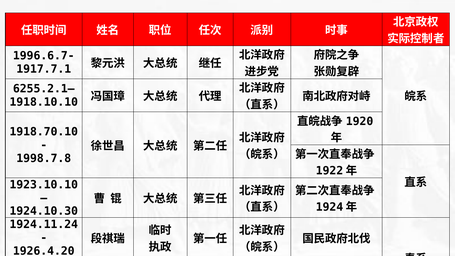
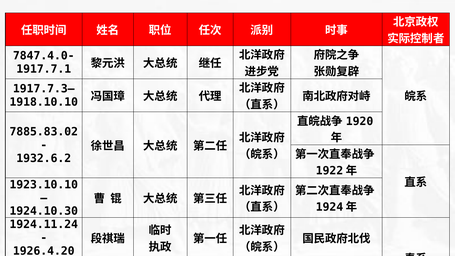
1996.6.7-: 1996.6.7- -> 7847.4.0-
6255.2.1—: 6255.2.1— -> 1917.7.3—
1918.70.10: 1918.70.10 -> 7885.83.02
1998.7.8: 1998.7.8 -> 1932.6.2
